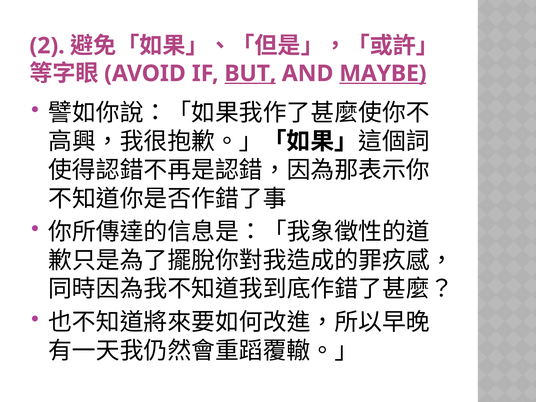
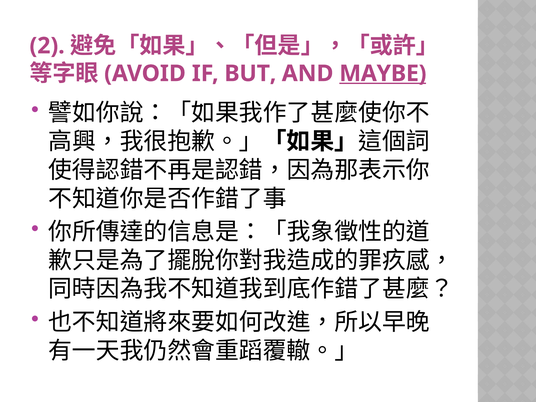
BUT underline: present -> none
